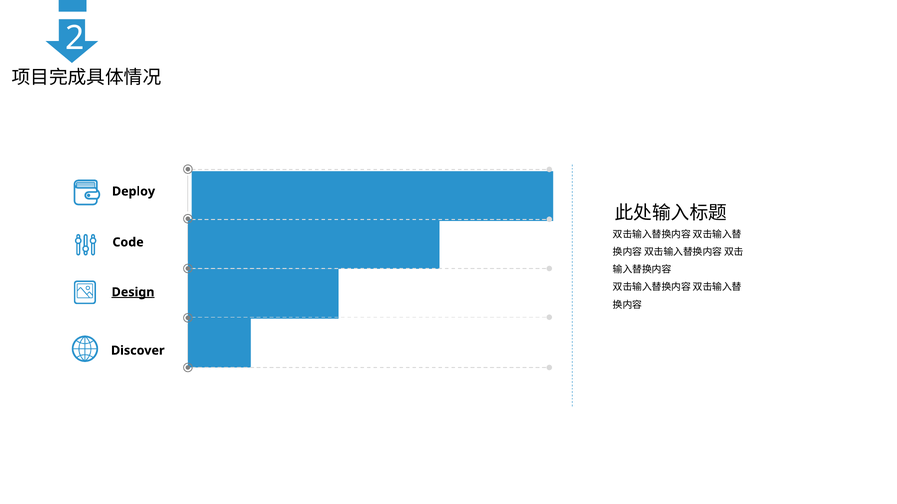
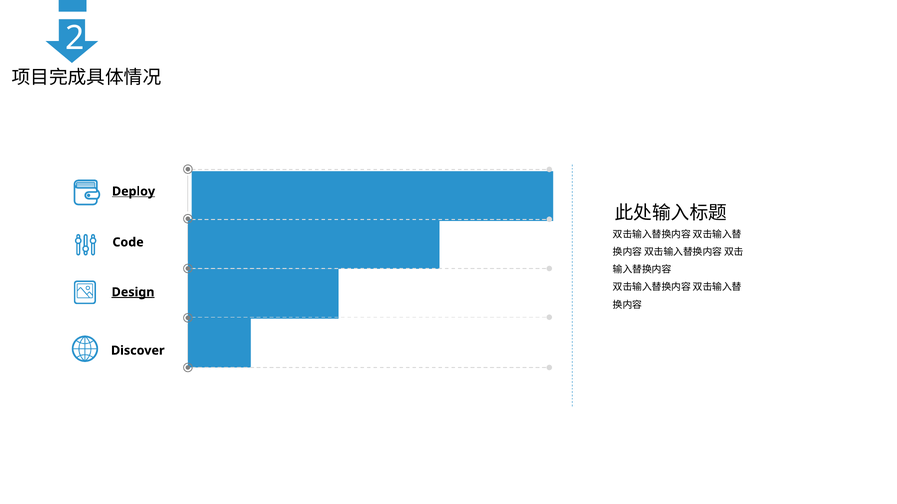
Deploy underline: none -> present
